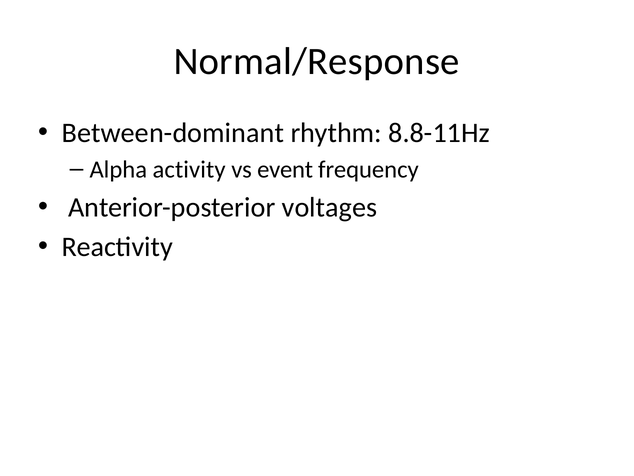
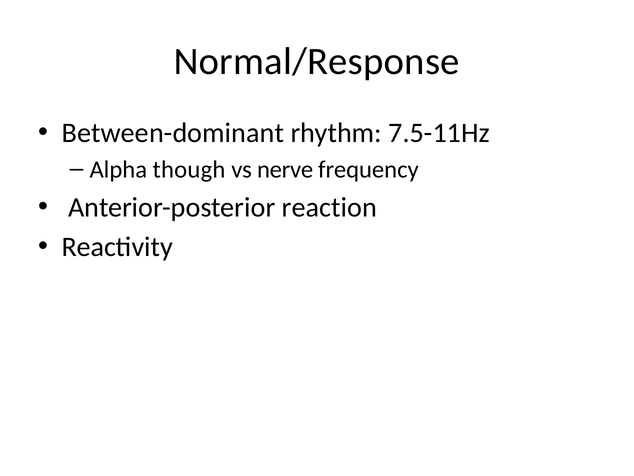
8.8-11Hz: 8.8-11Hz -> 7.5-11Hz
activity: activity -> though
event: event -> nerve
voltages: voltages -> reaction
